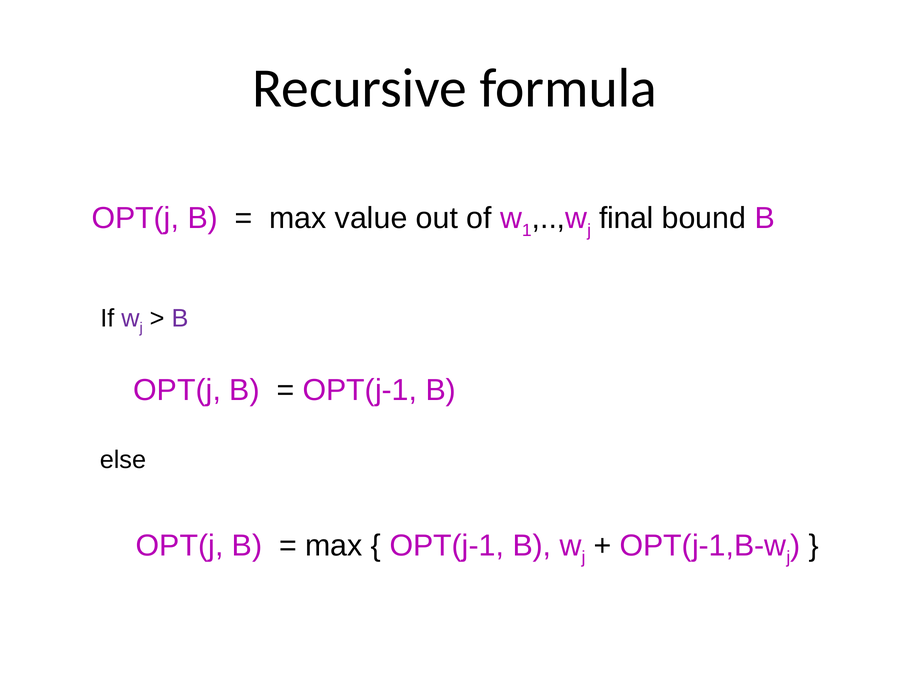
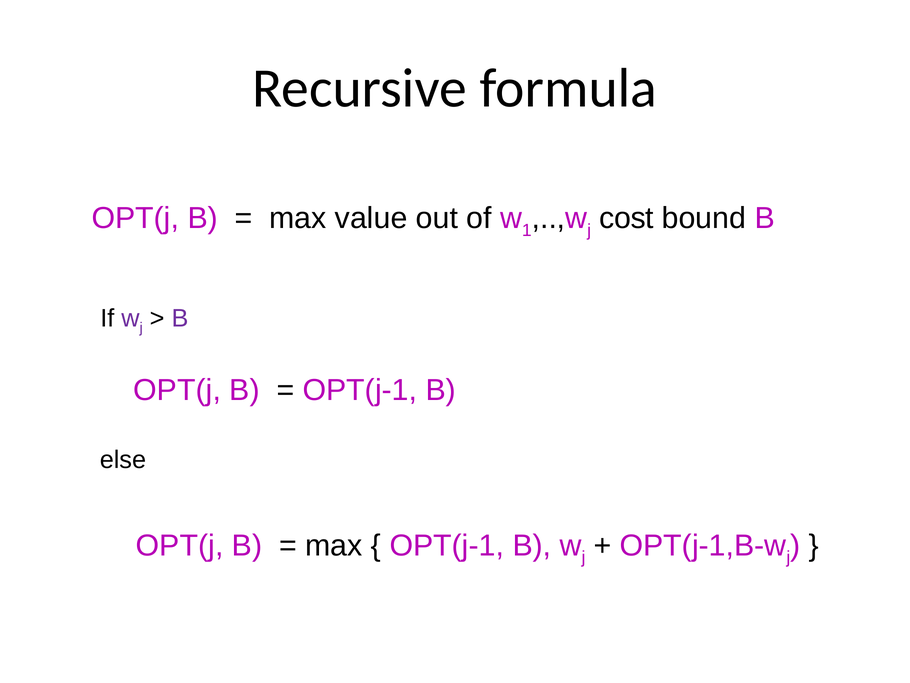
final: final -> cost
